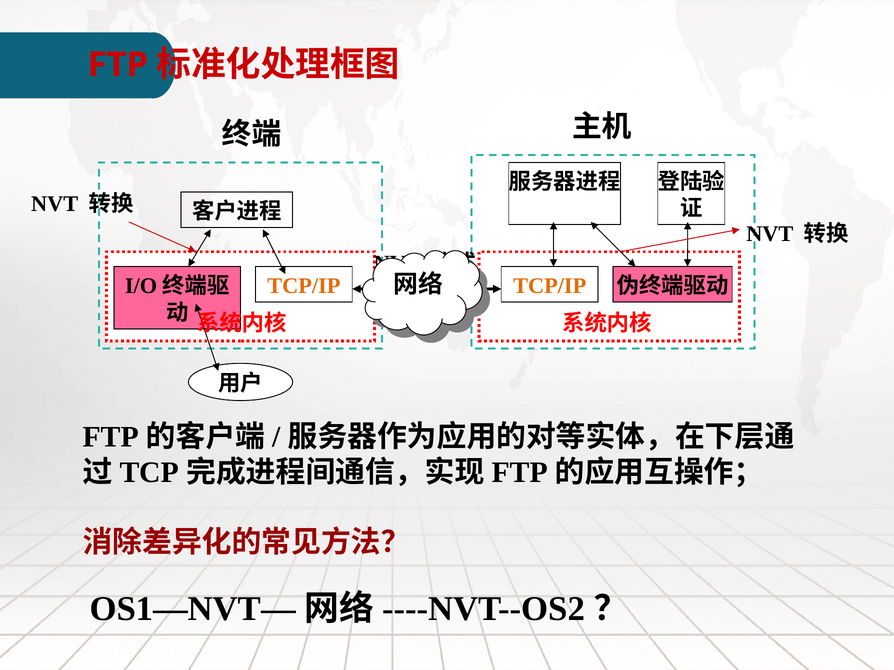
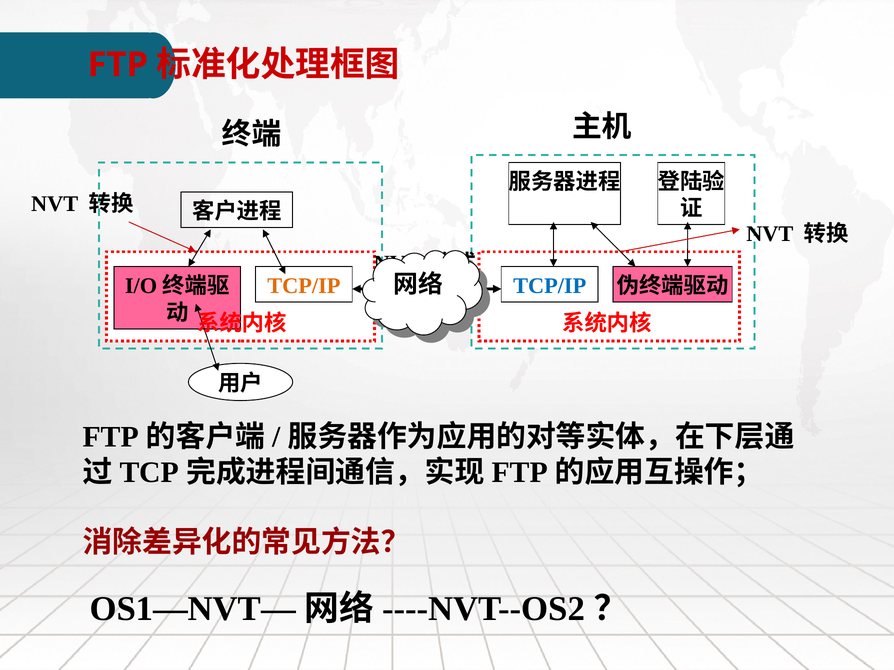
TCP/IP at (550, 286) colour: orange -> blue
